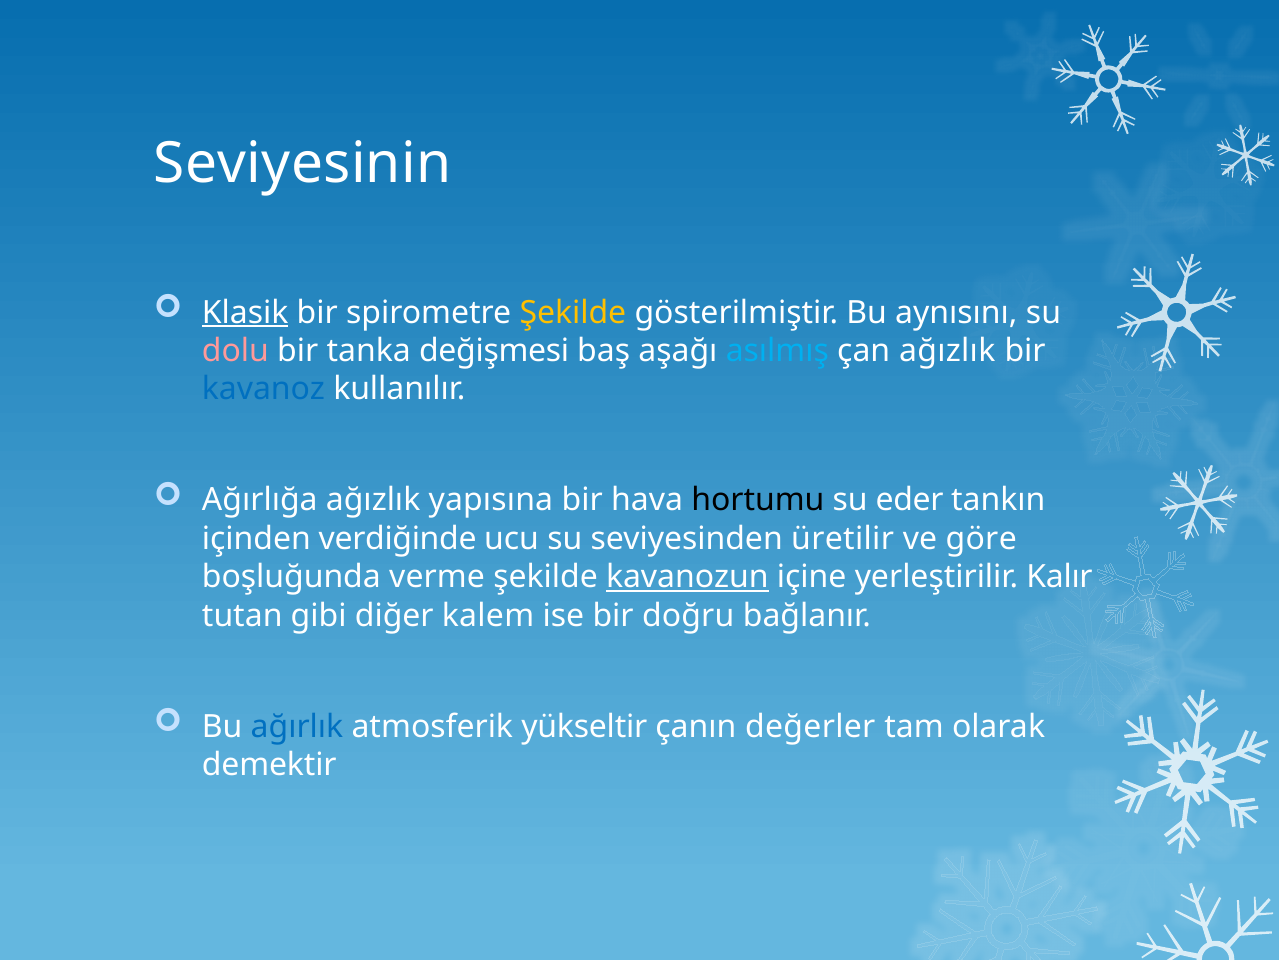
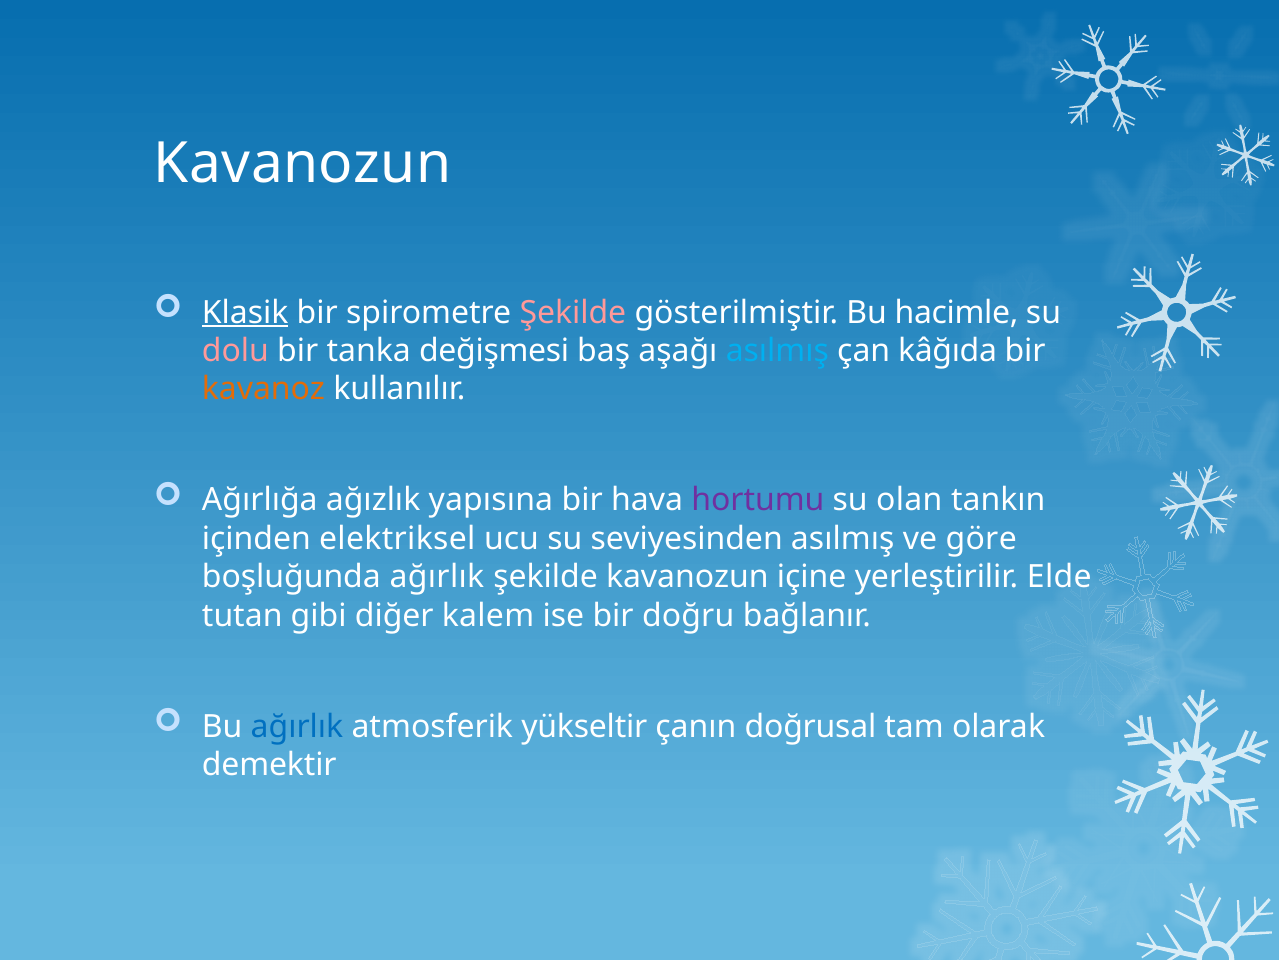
Seviyesinin at (303, 163): Seviyesinin -> Kavanozun
Şekilde at (573, 312) colour: yellow -> pink
aynısını: aynısını -> hacimle
çan ağızlık: ağızlık -> kâğıda
kavanoz colour: blue -> orange
hortumu colour: black -> purple
eder: eder -> olan
verdiğinde: verdiğinde -> elektriksel
seviyesinden üretilir: üretilir -> asılmış
boşluğunda verme: verme -> ağırlık
kavanozun at (687, 577) underline: present -> none
Kalır: Kalır -> Elde
değerler: değerler -> doğrusal
